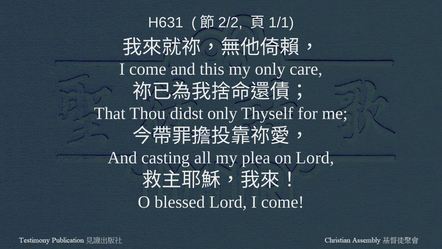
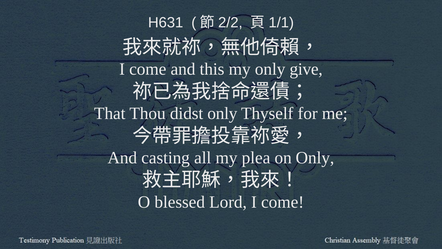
care: care -> give
on Lord: Lord -> Only
